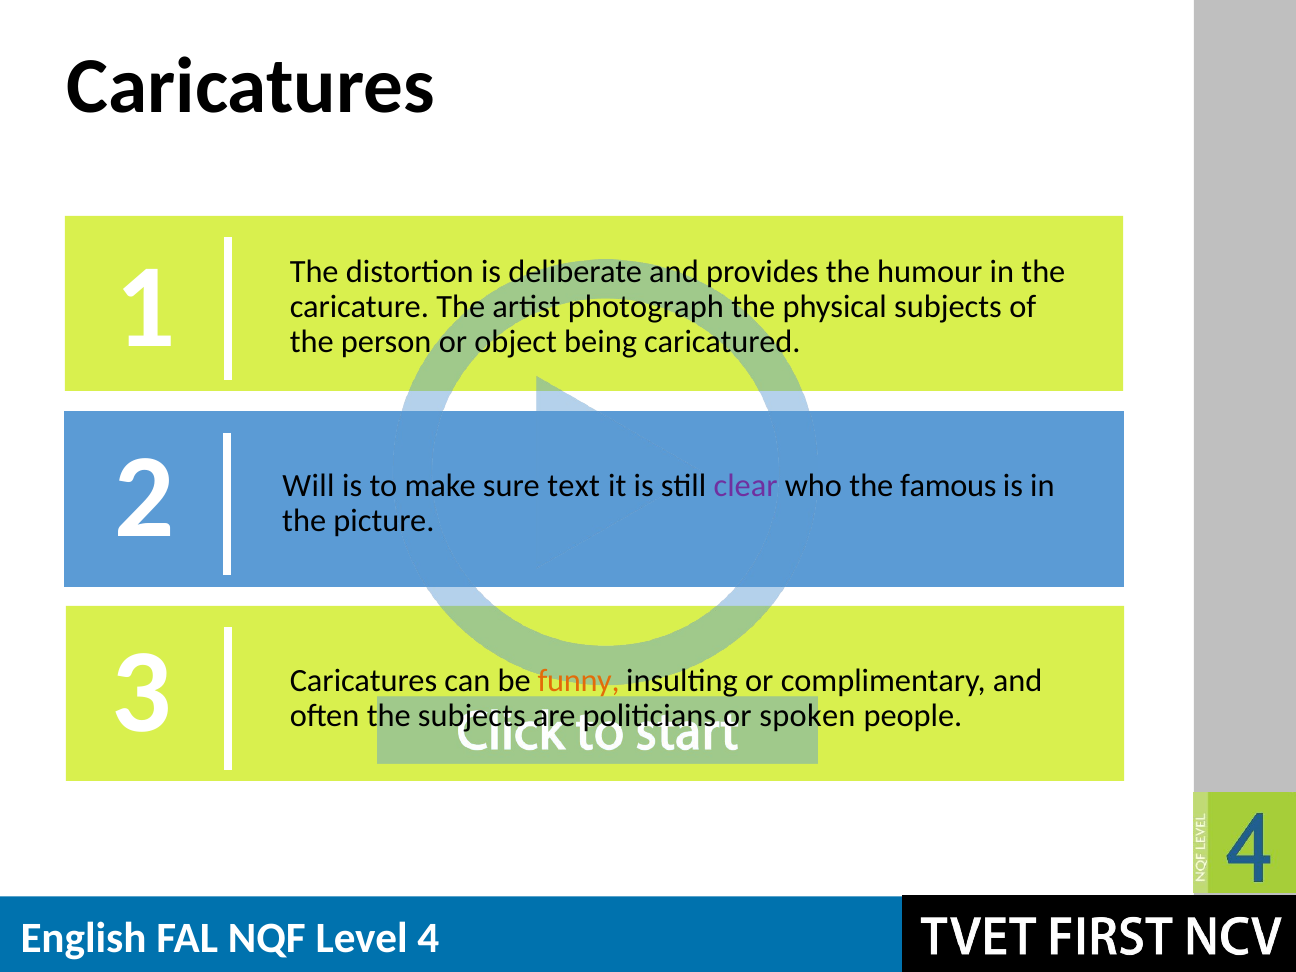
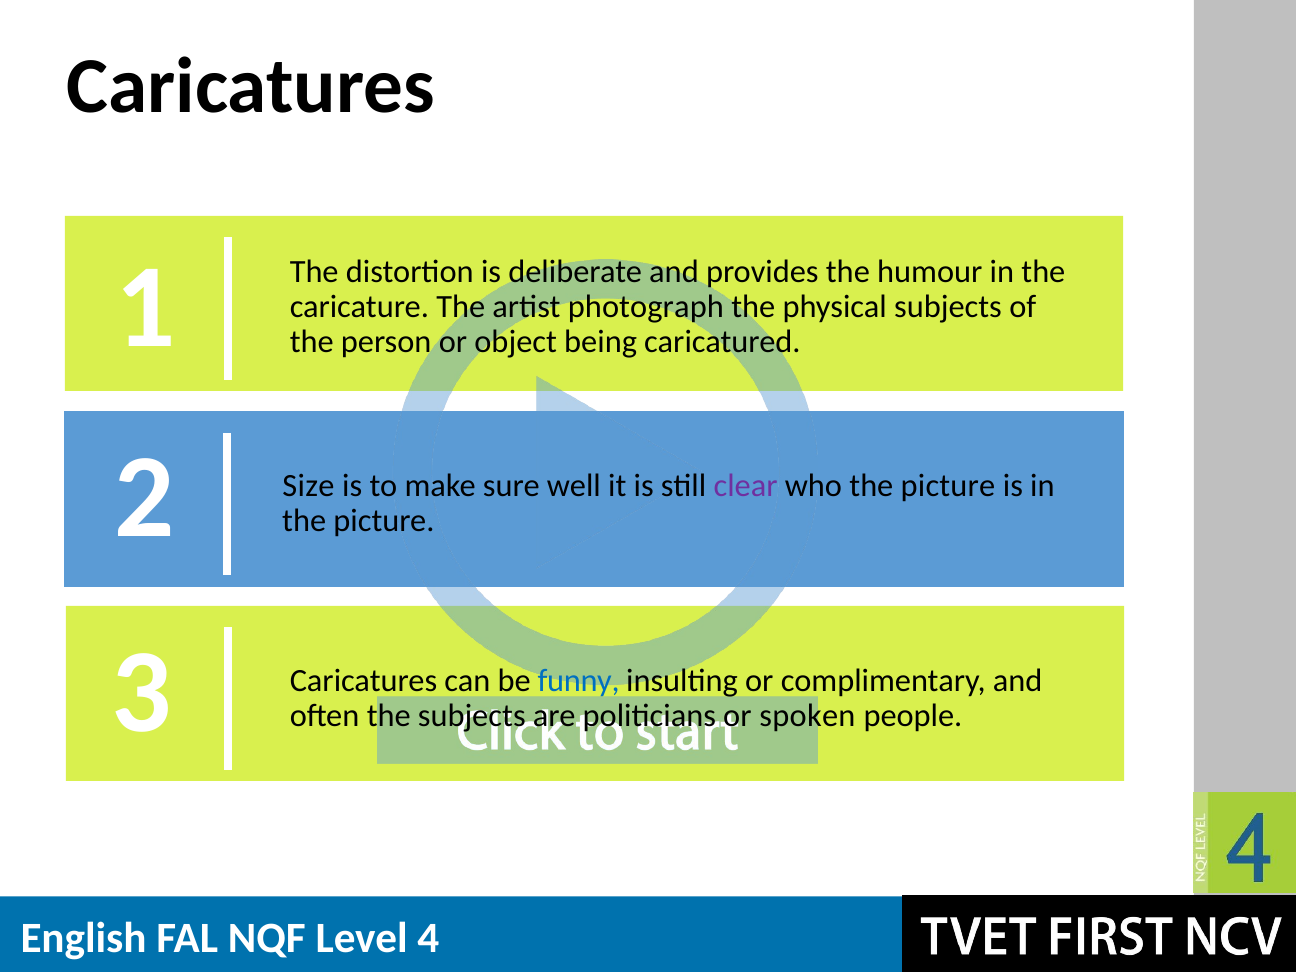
Will: Will -> Size
text: text -> well
who the famous: famous -> picture
funny colour: orange -> blue
